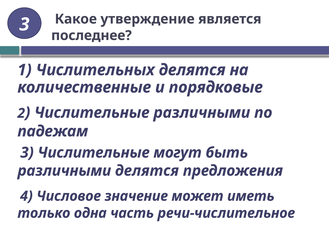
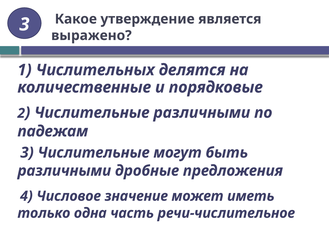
последнее: последнее -> выражено
различными делятся: делятся -> дробные
